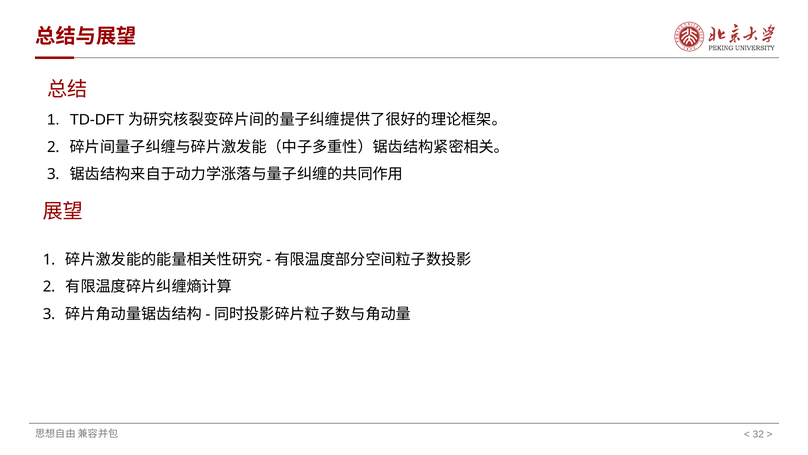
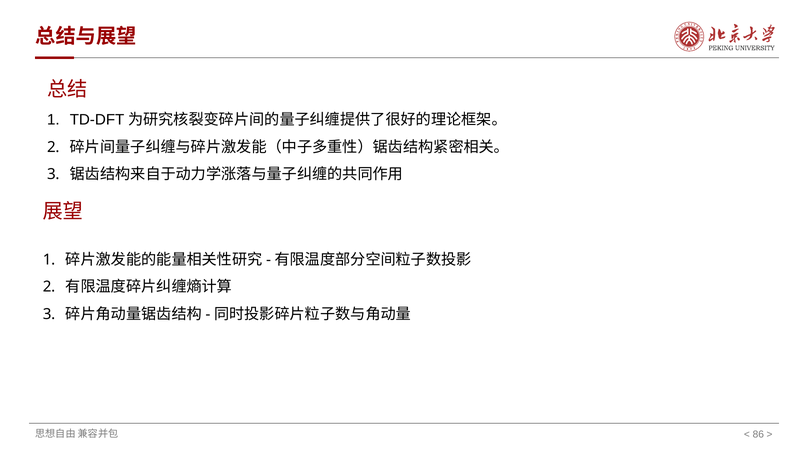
32: 32 -> 86
